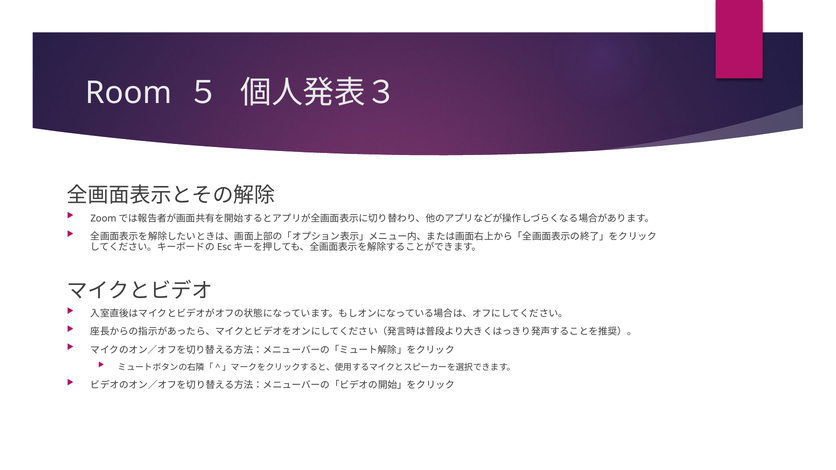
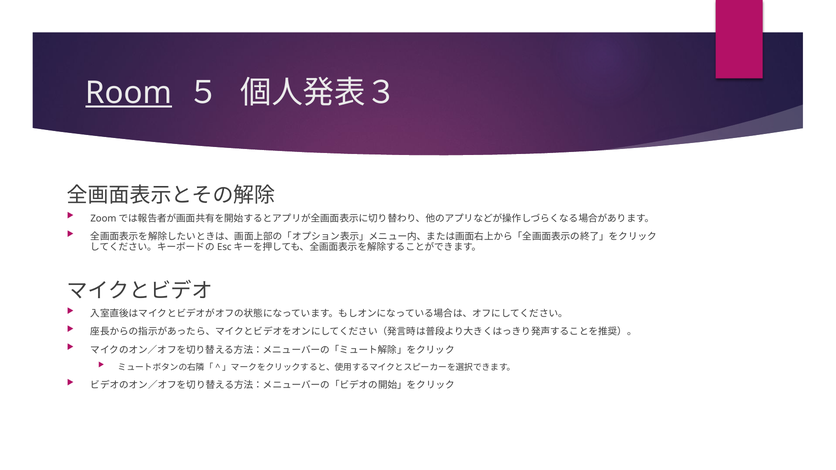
Room underline: none -> present
